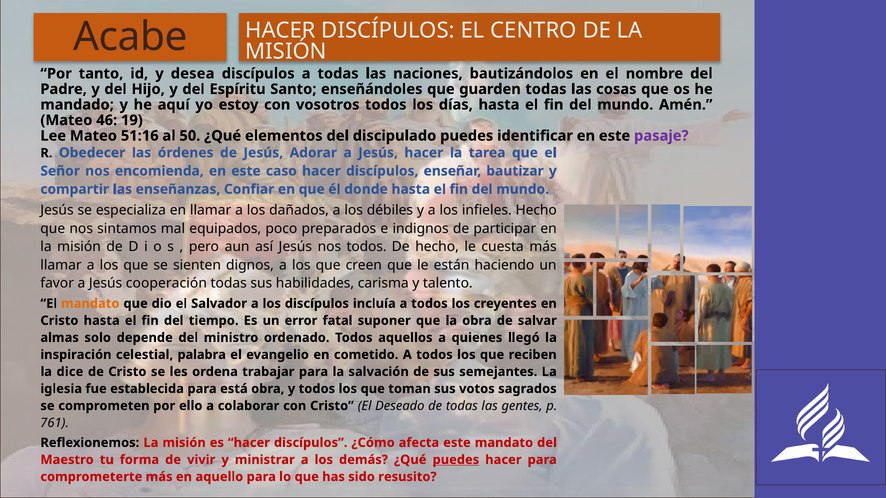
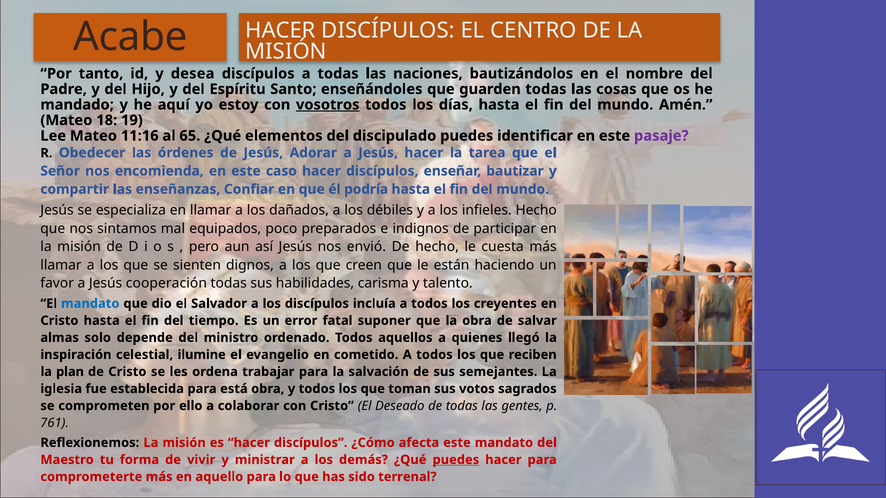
vosotros underline: none -> present
46: 46 -> 18
51:16: 51:16 -> 11:16
50: 50 -> 65
donde: donde -> podría
nos todos: todos -> envió
mandato at (90, 304) colour: orange -> blue
palabra: palabra -> ilumine
dice: dice -> plan
resusito: resusito -> terrenal
